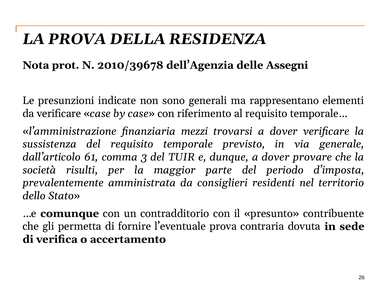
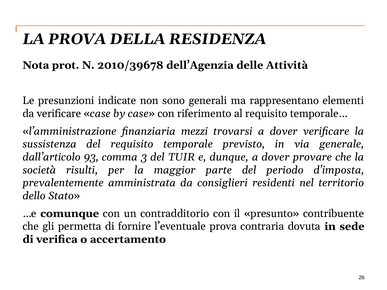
Assegni: Assegni -> Attività
61: 61 -> 93
